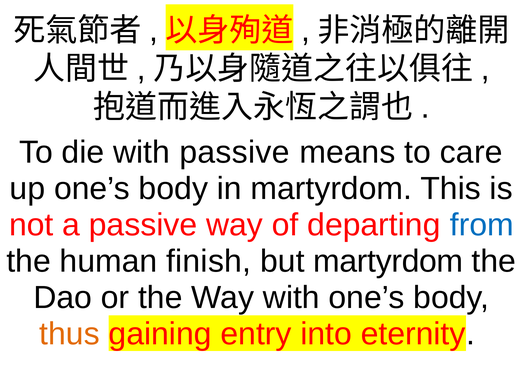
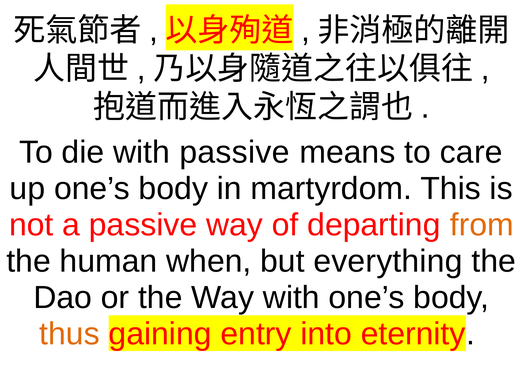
from colour: blue -> orange
finish: finish -> when
but martyrdom: martyrdom -> everything
